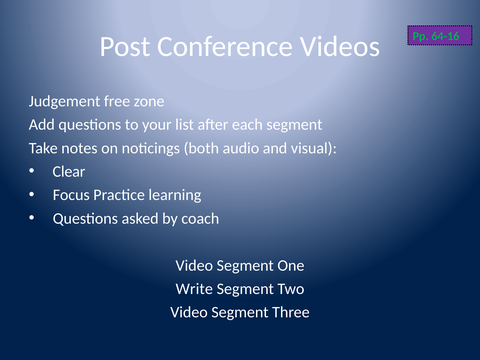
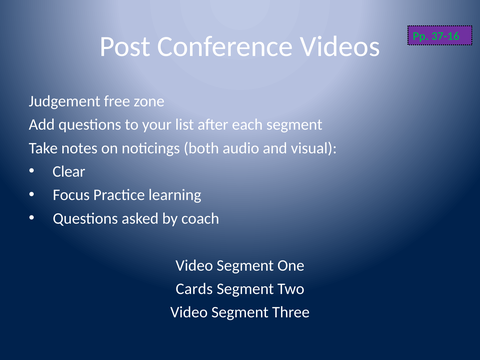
64-16: 64-16 -> 37-16
Write: Write -> Cards
